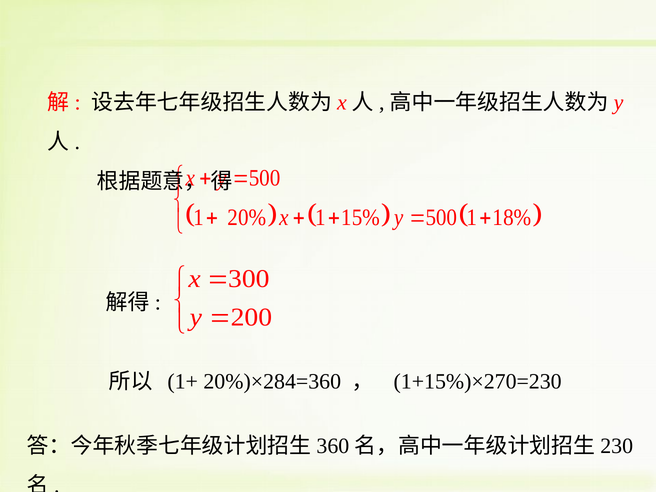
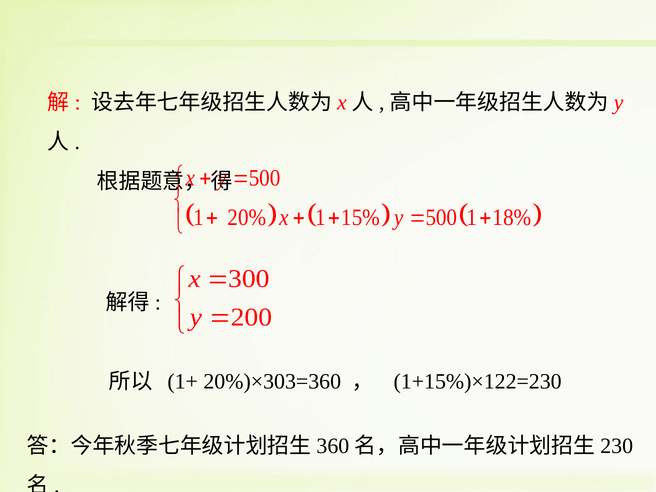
20%)×284=360: 20%)×284=360 -> 20%)×303=360
1+15%)×270=230: 1+15%)×270=230 -> 1+15%)×122=230
